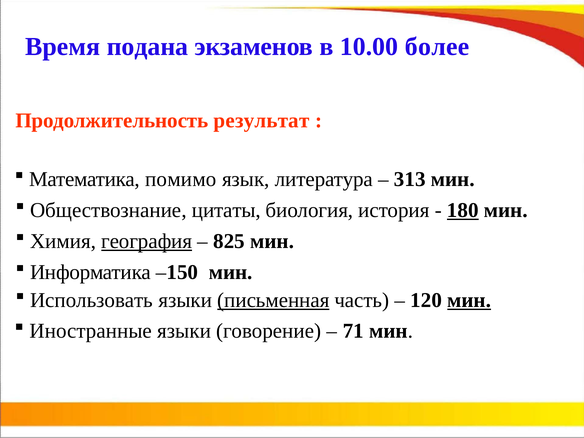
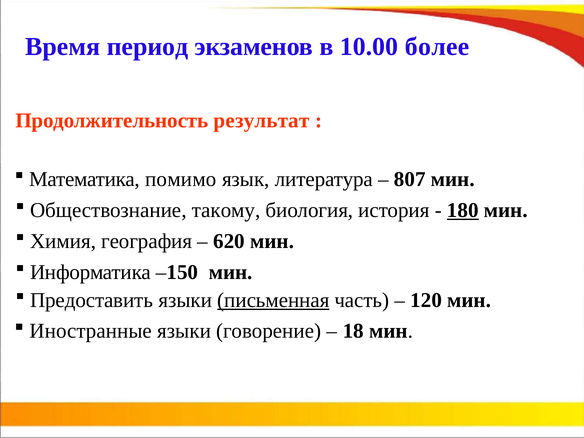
подана: подана -> период
313: 313 -> 807
цитаты: цитаты -> такому
география underline: present -> none
825: 825 -> 620
Использовать: Использовать -> Предоставить
мин at (469, 300) underline: present -> none
71: 71 -> 18
